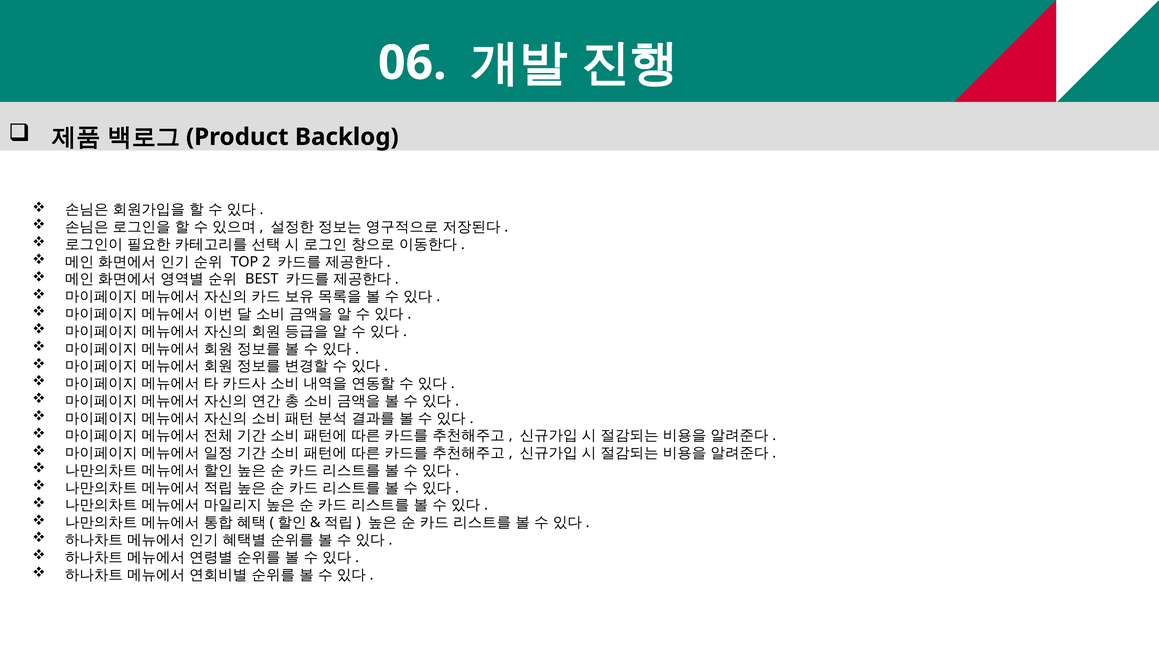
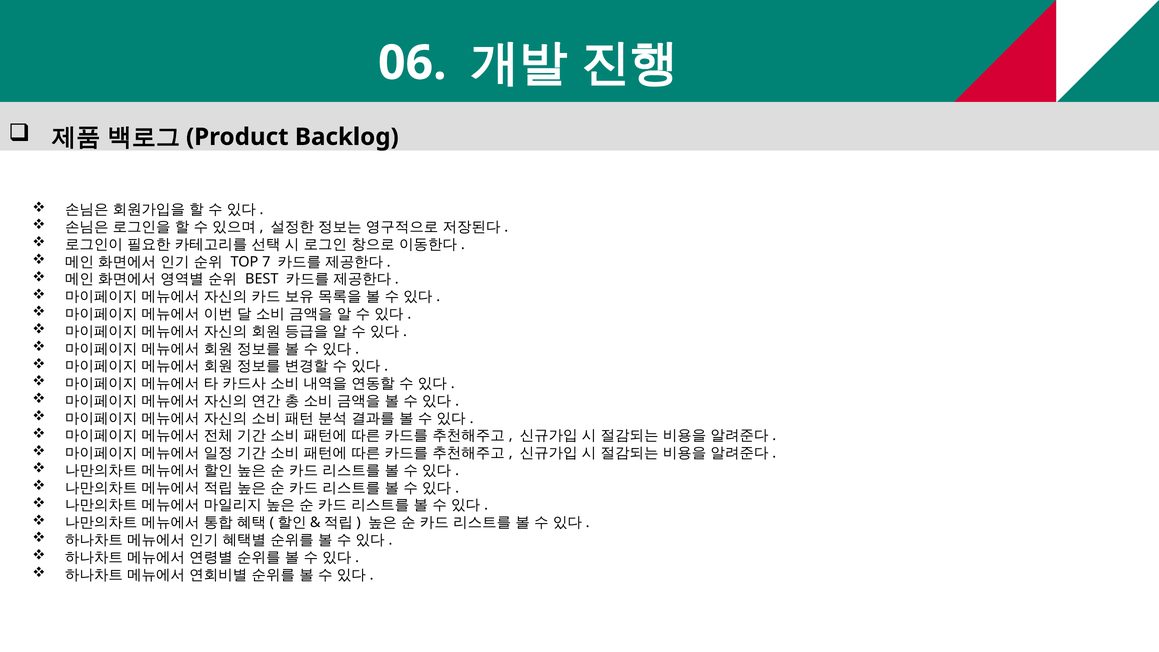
2: 2 -> 7
